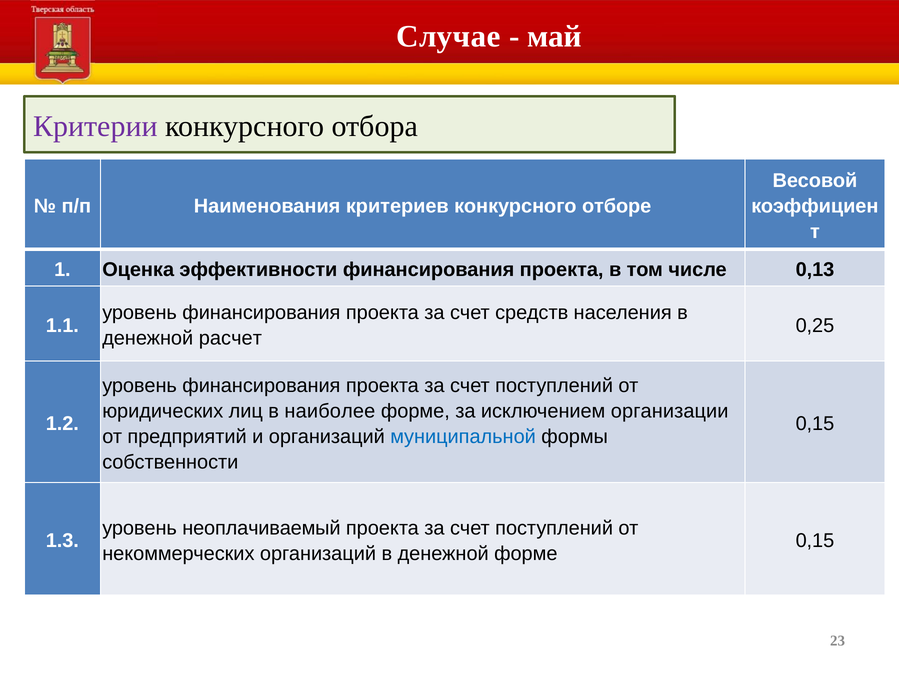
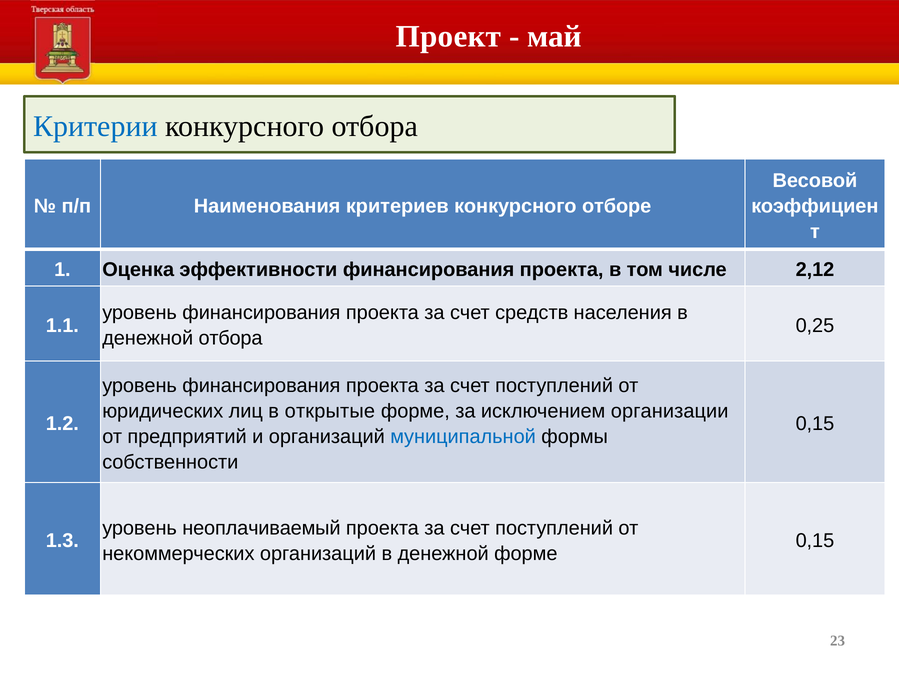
Случае: Случае -> Проект
Критерии colour: purple -> blue
0,13: 0,13 -> 2,12
денежной расчет: расчет -> отбора
наиболее: наиболее -> открытые
